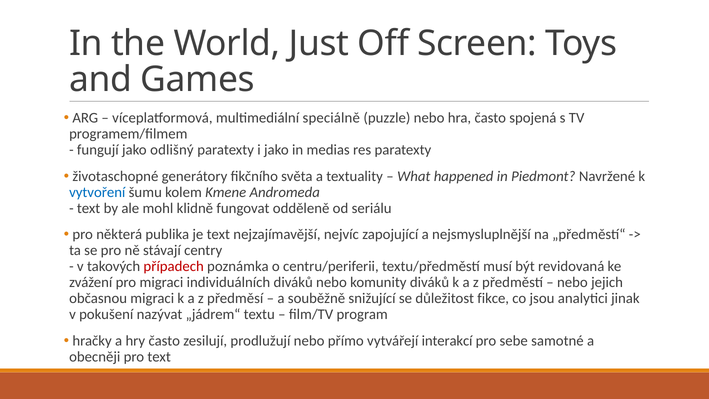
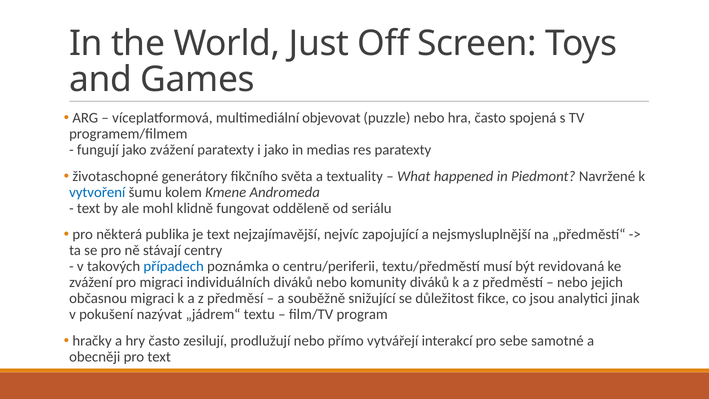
speciálně: speciálně -> objevovat
jako odlišný: odlišný -> zvážení
případech colour: red -> blue
